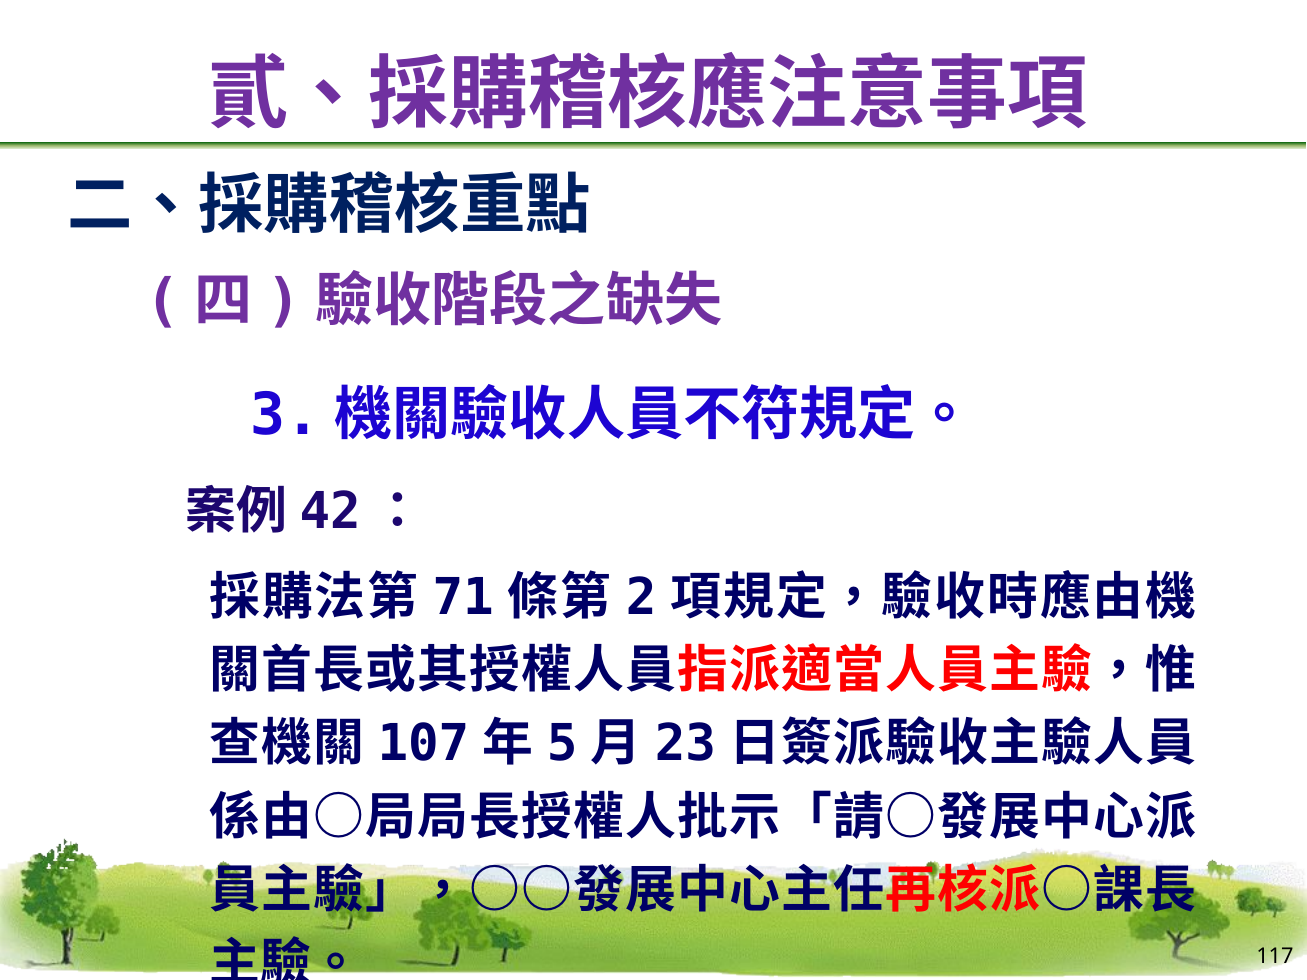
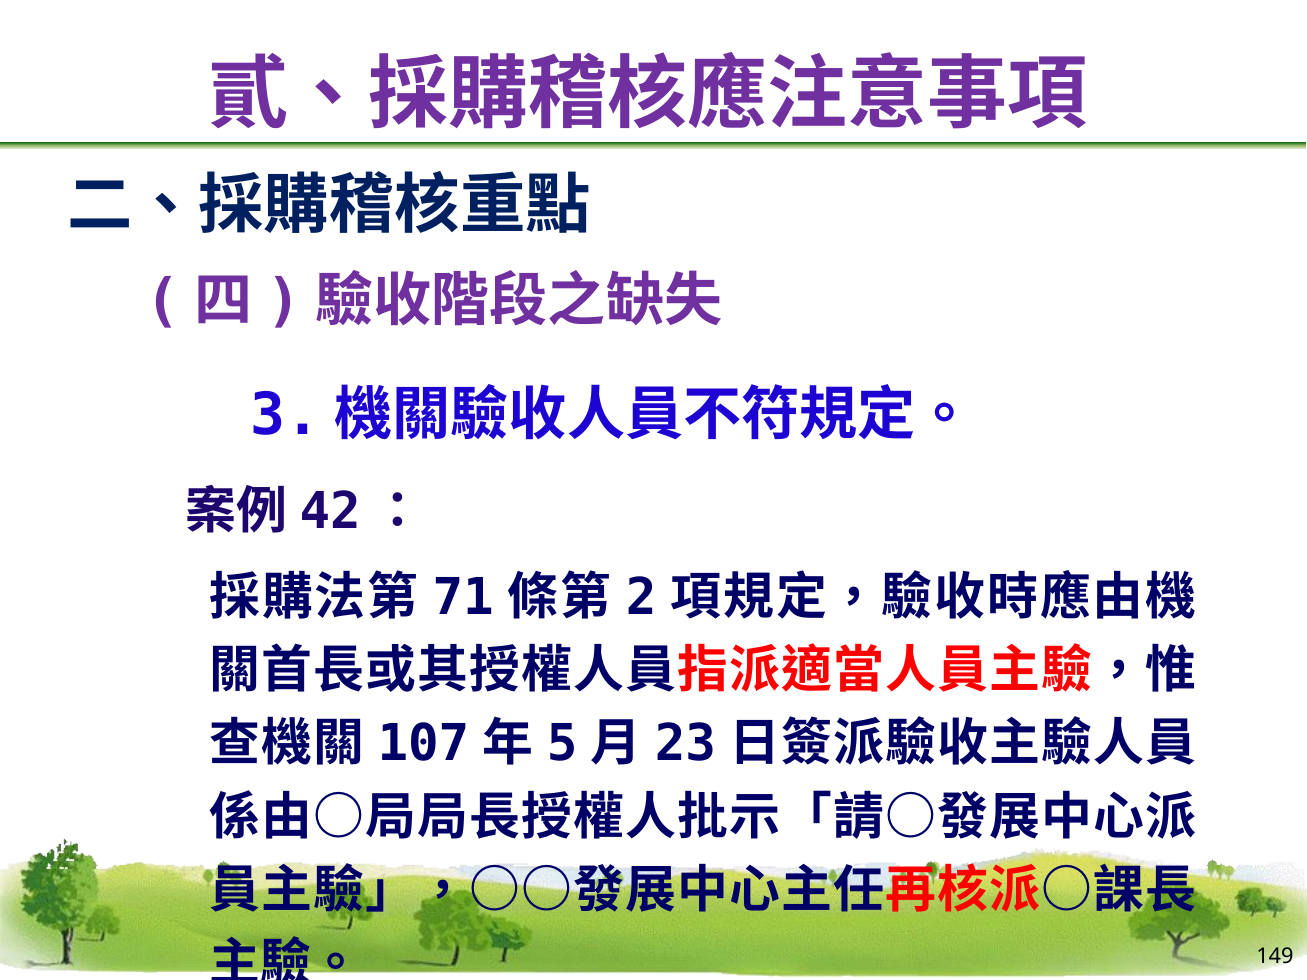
117: 117 -> 149
